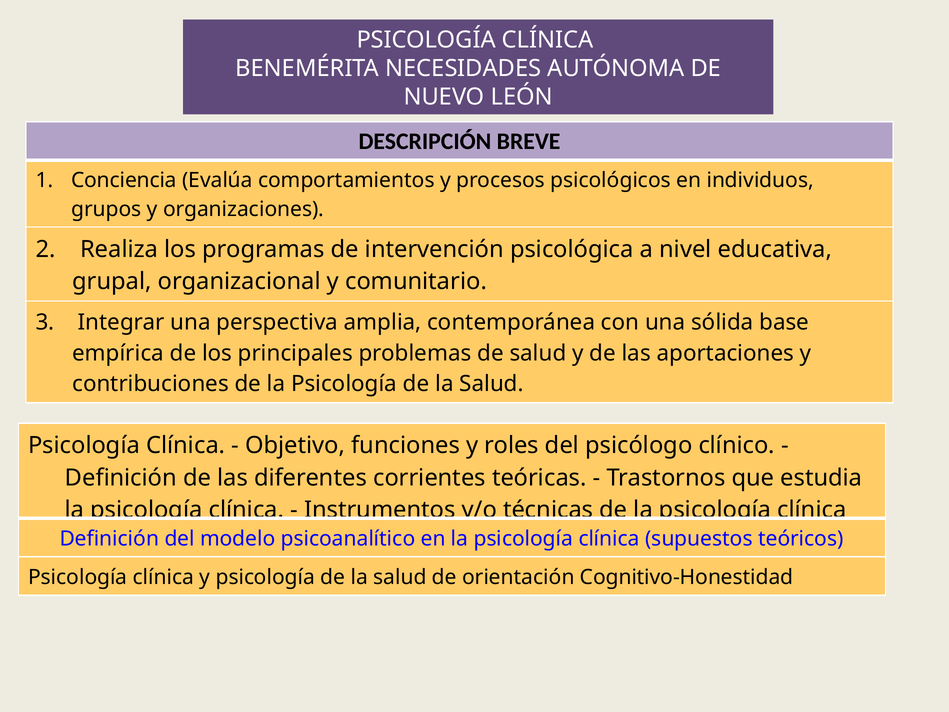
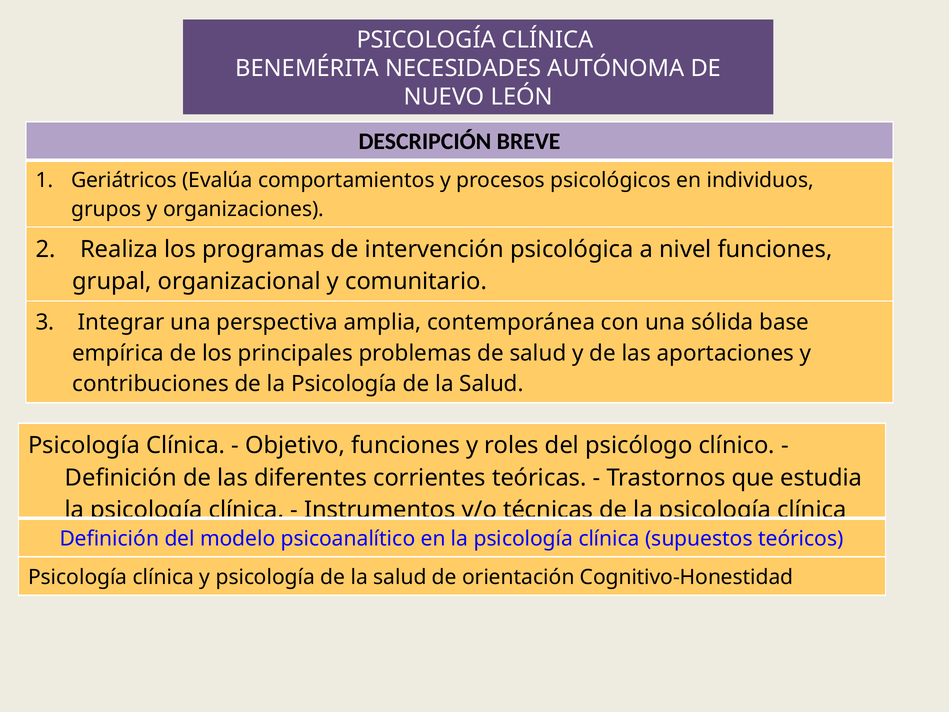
Conciencia: Conciencia -> Geriátricos
nivel educativa: educativa -> funciones
